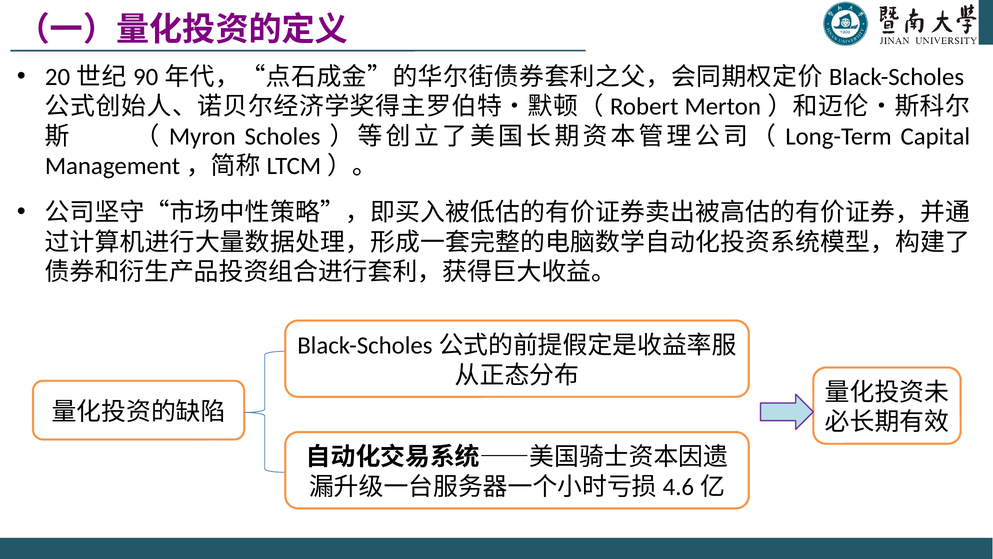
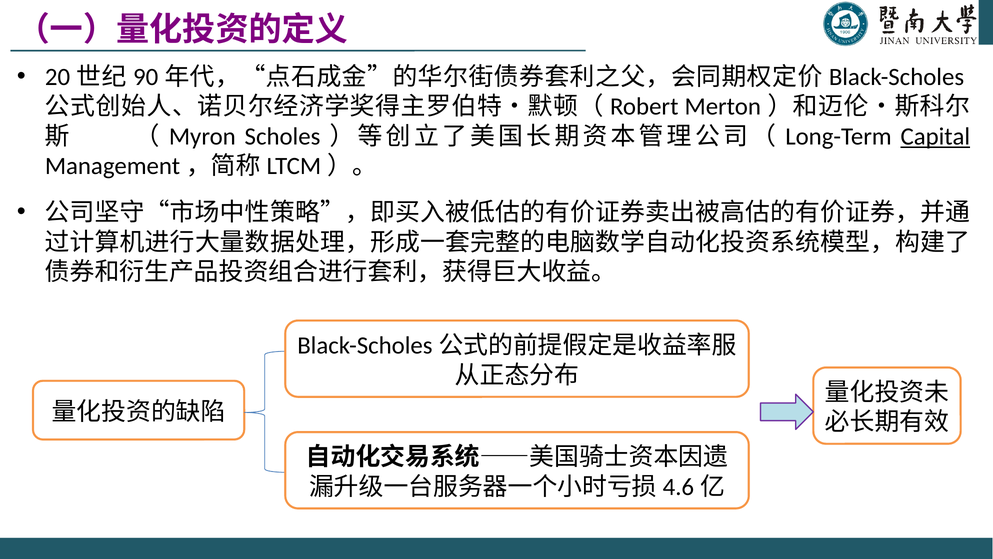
Capital underline: none -> present
